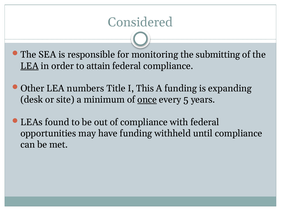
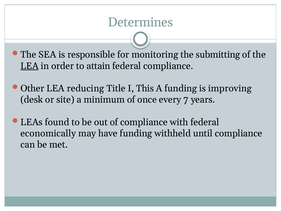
Considered: Considered -> Determines
numbers: numbers -> reducing
expanding: expanding -> improving
once underline: present -> none
5: 5 -> 7
opportunities: opportunities -> economically
